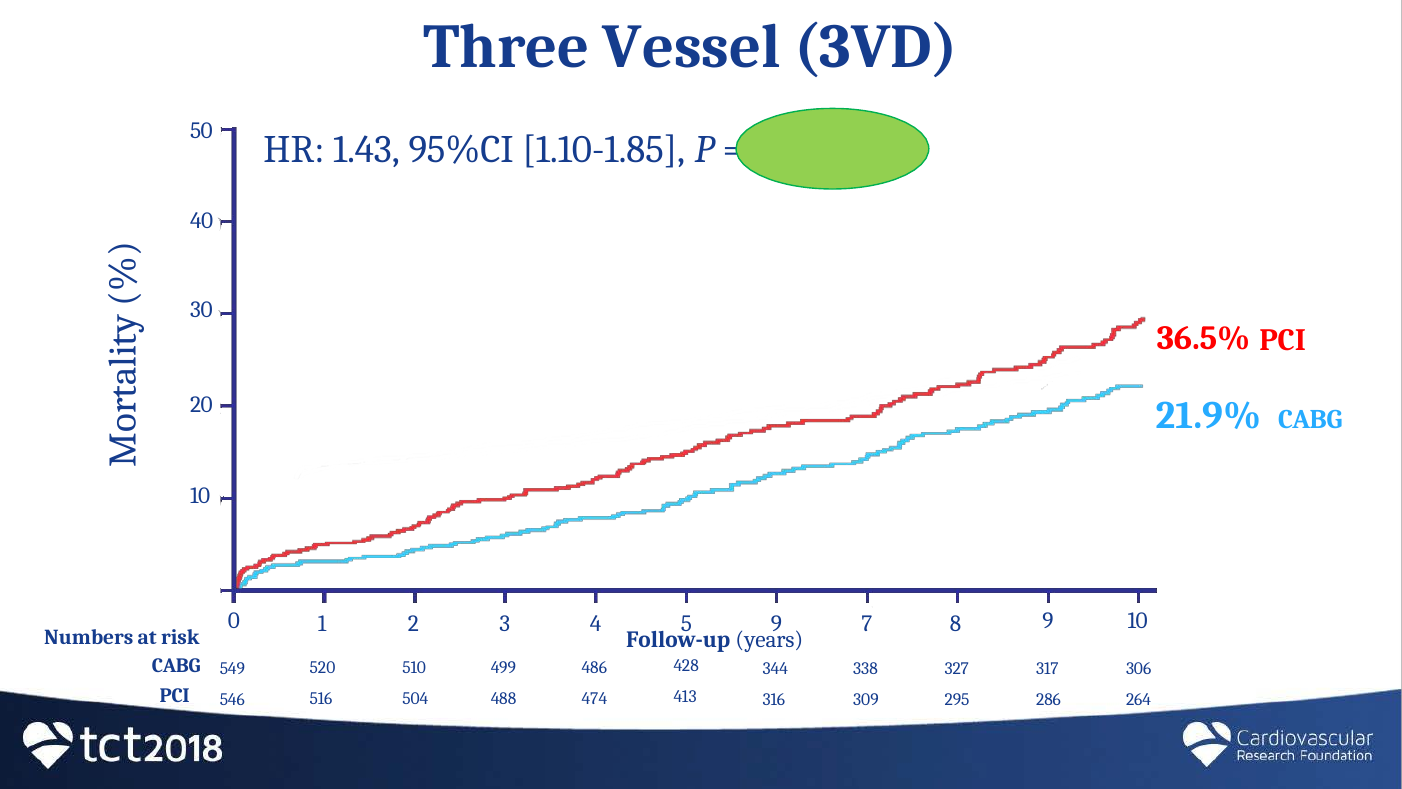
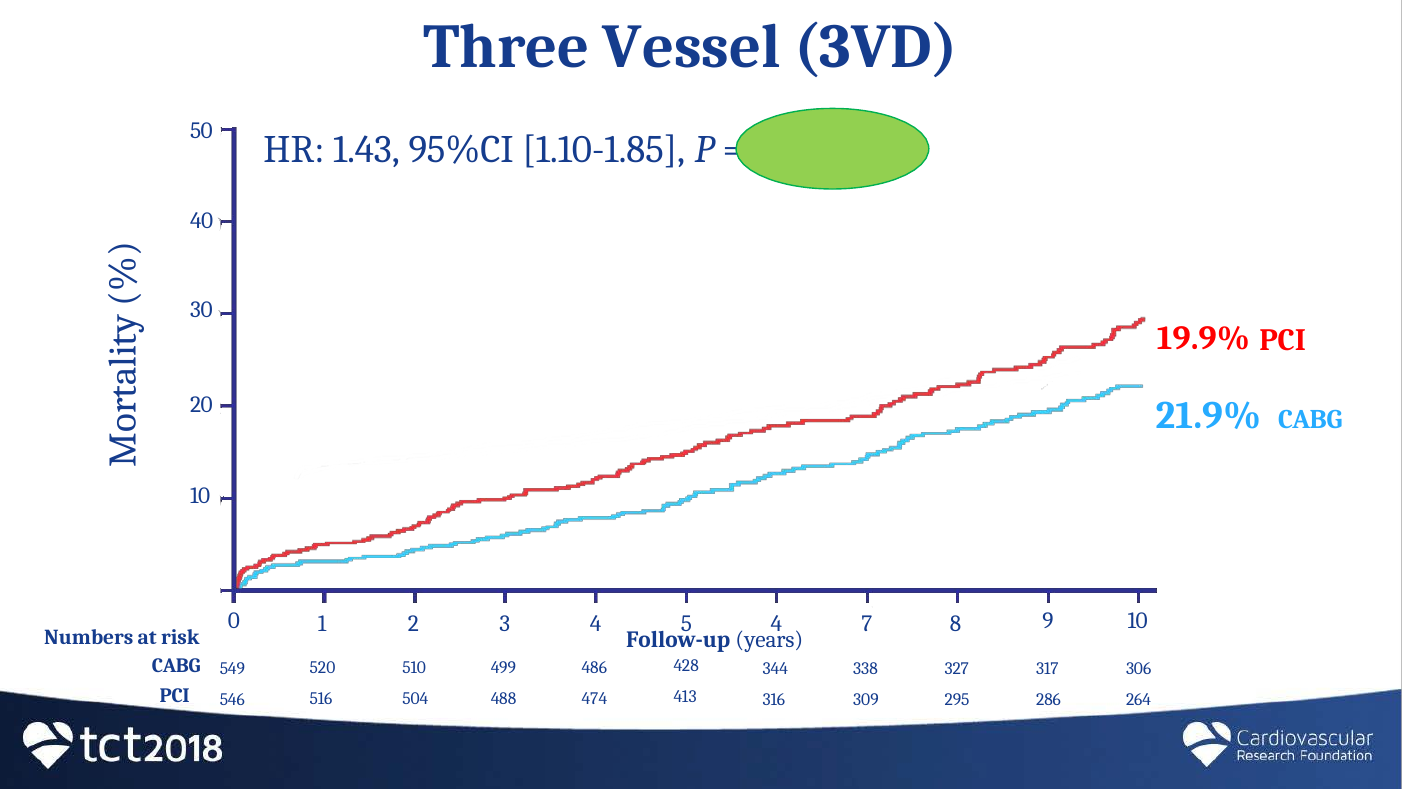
36.5%: 36.5% -> 19.9%
5 9: 9 -> 4
